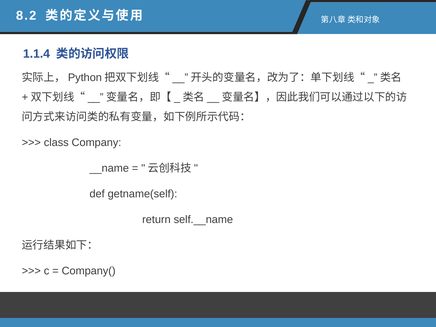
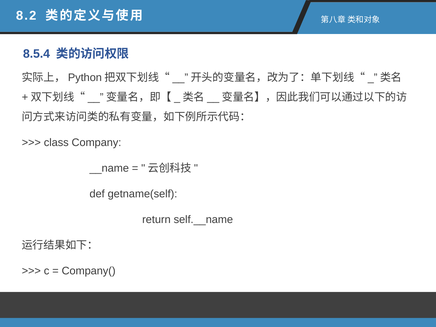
1.1.4: 1.1.4 -> 8.5.4
